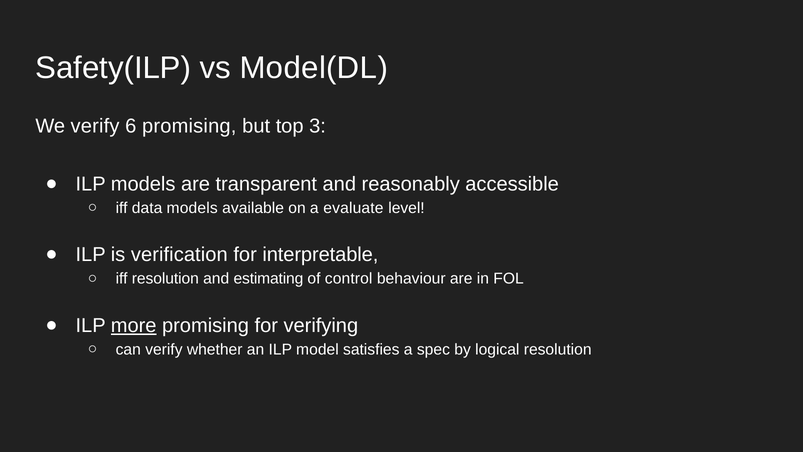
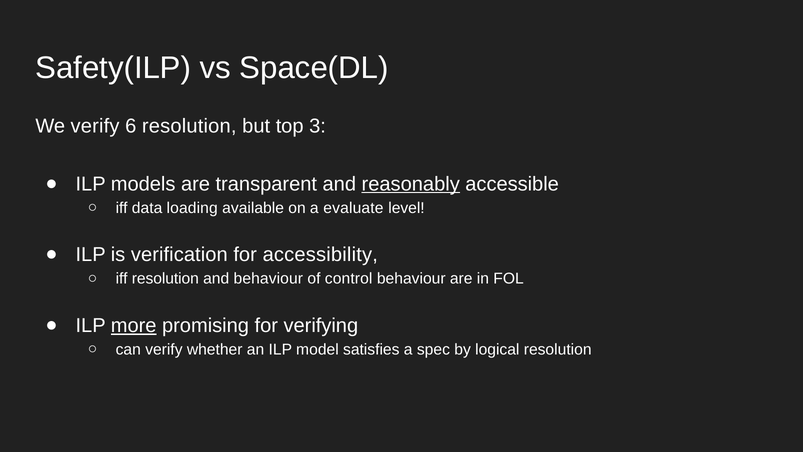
Model(DL: Model(DL -> Space(DL
6 promising: promising -> resolution
reasonably underline: none -> present
data models: models -> loading
interpretable: interpretable -> accessibility
and estimating: estimating -> behaviour
